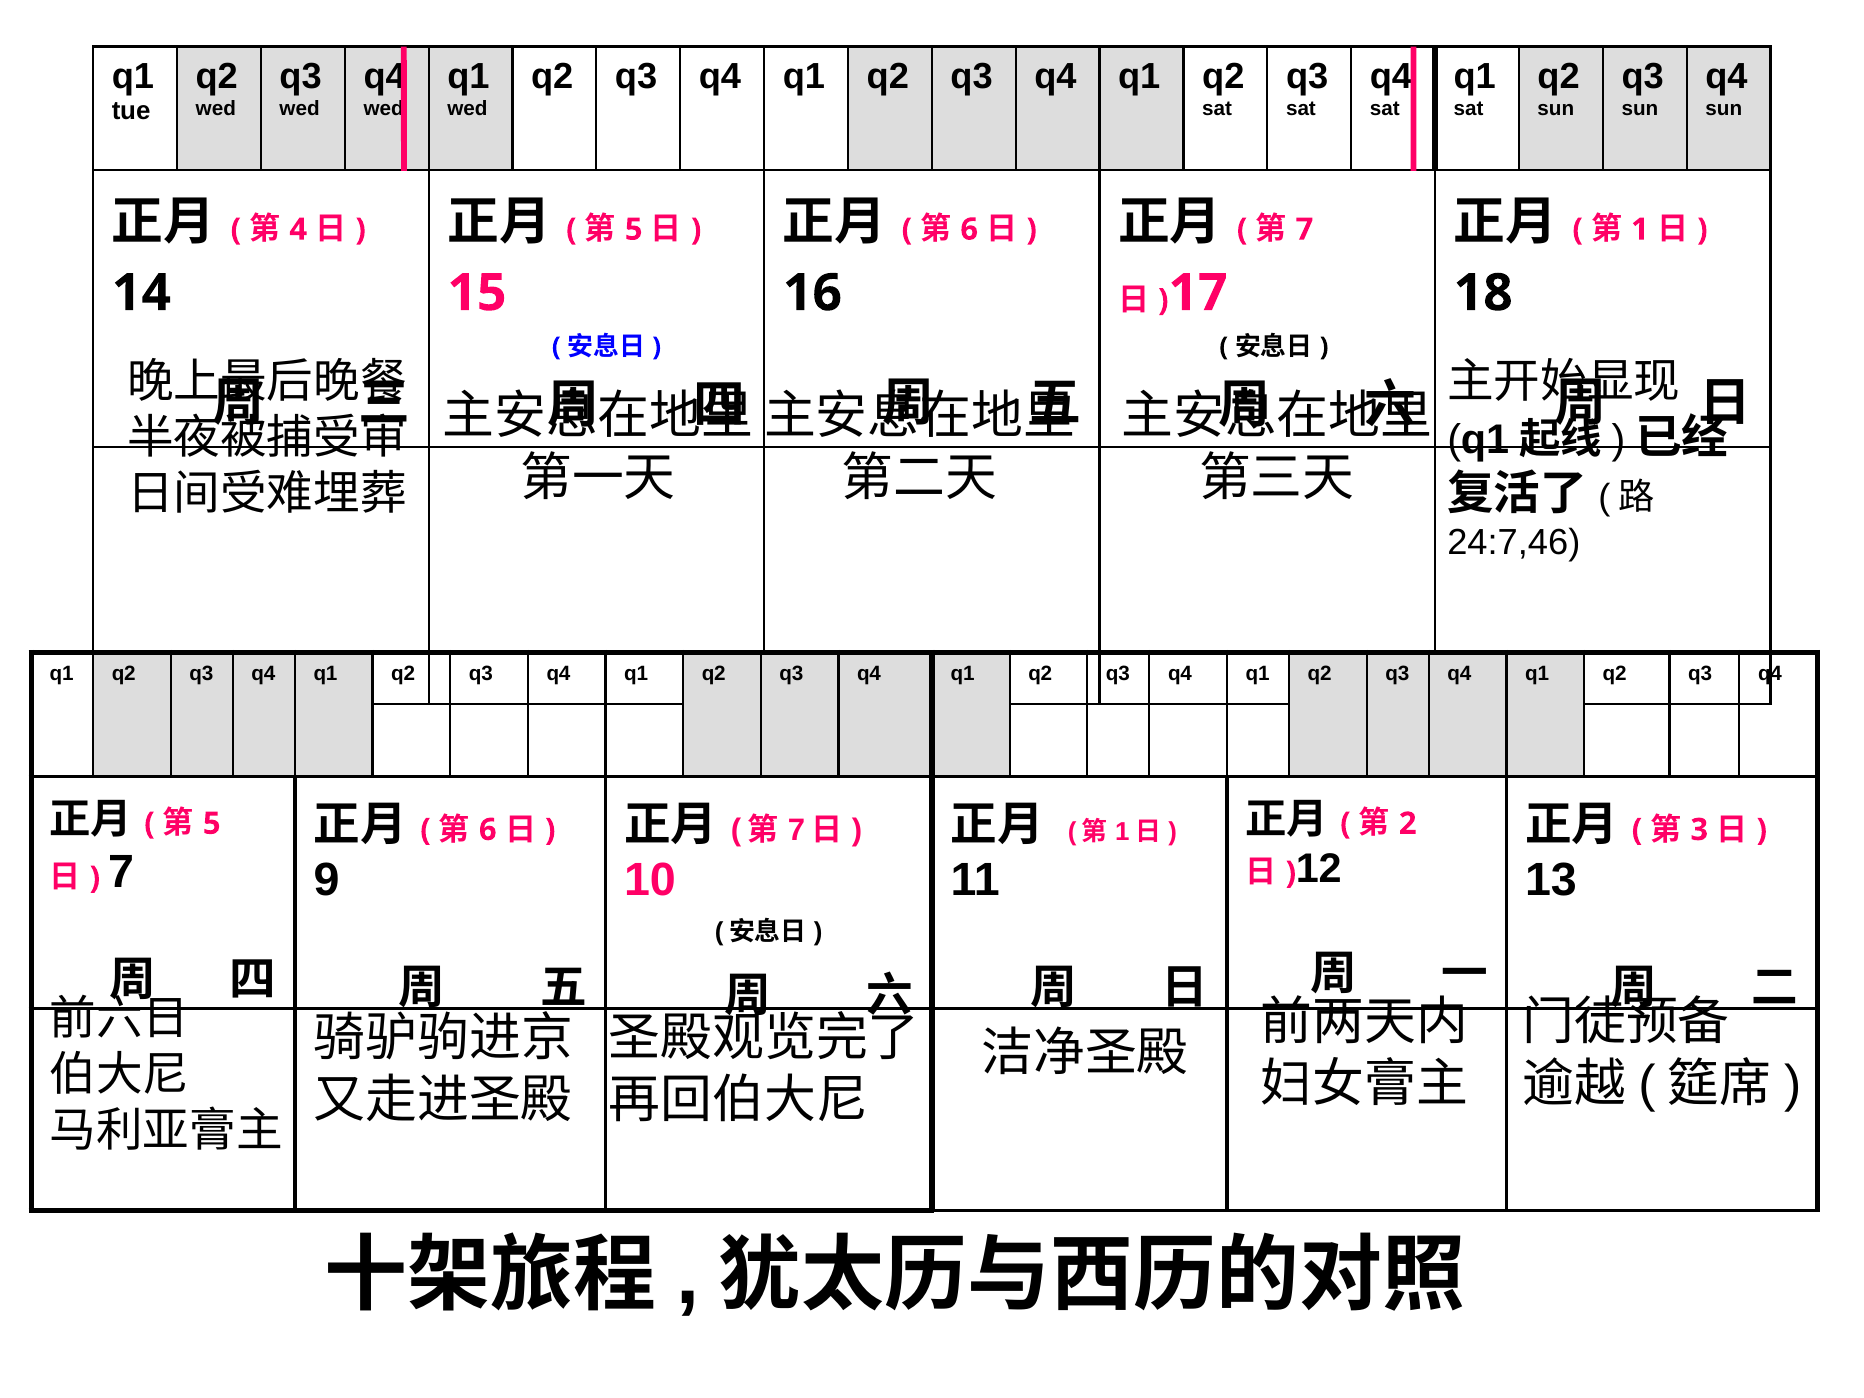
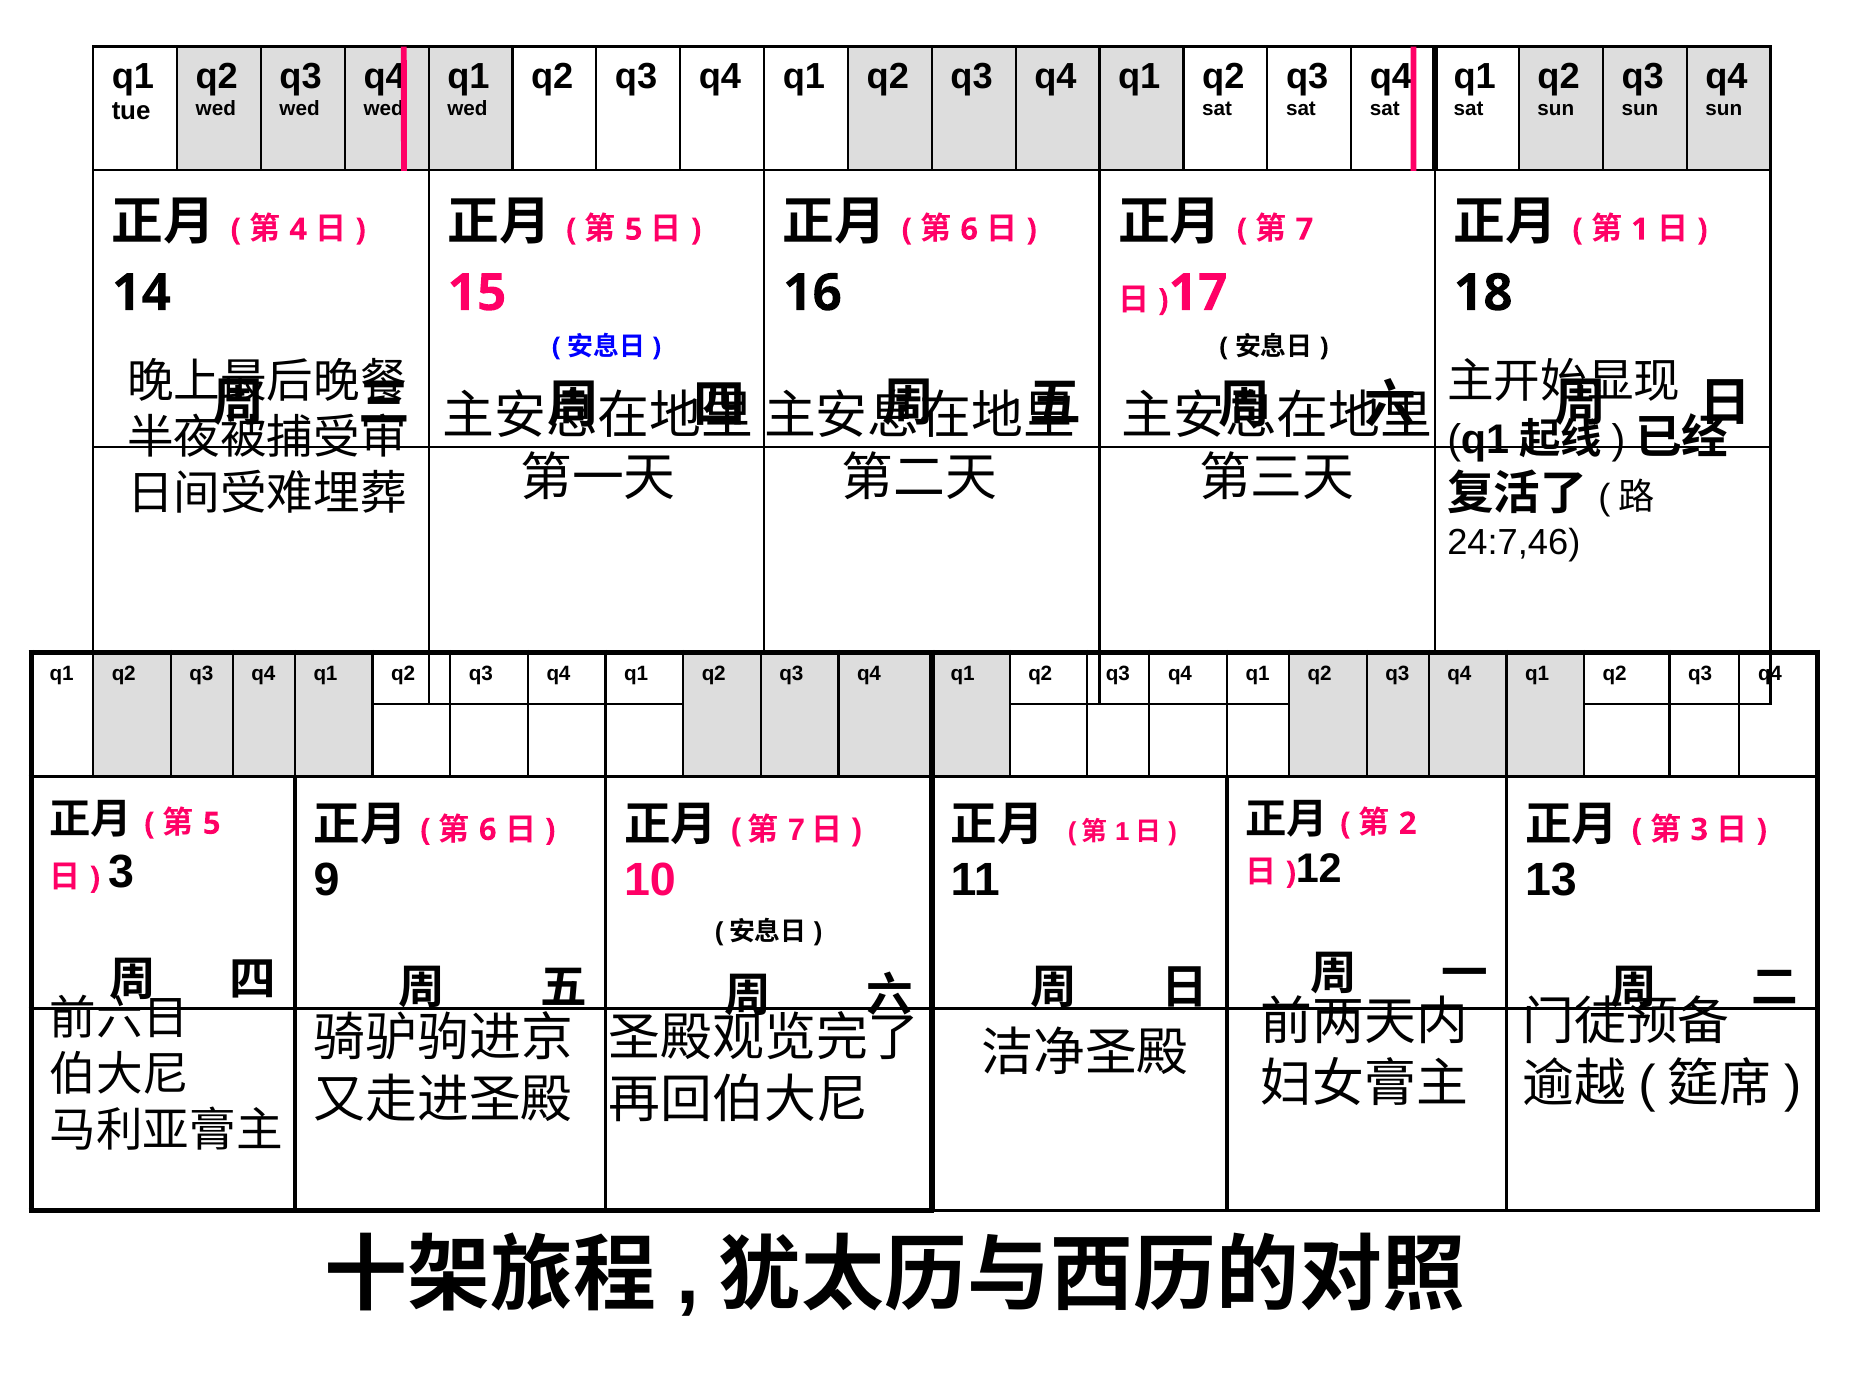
7 at (121, 873): 7 -> 3
